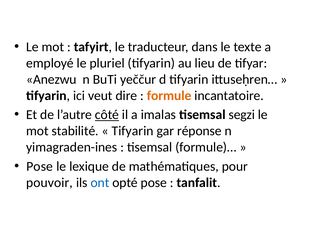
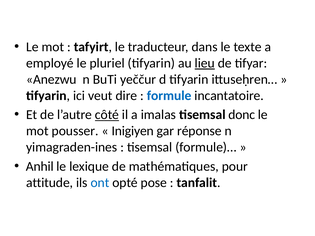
lieu underline: none -> present
formule colour: orange -> blue
segzi: segzi -> donc
stabilité: stabilité -> pousser
Tifyarin at (133, 131): Tifyarin -> Inigiyen
Pose at (40, 167): Pose -> Anhil
pouvoir: pouvoir -> attitude
